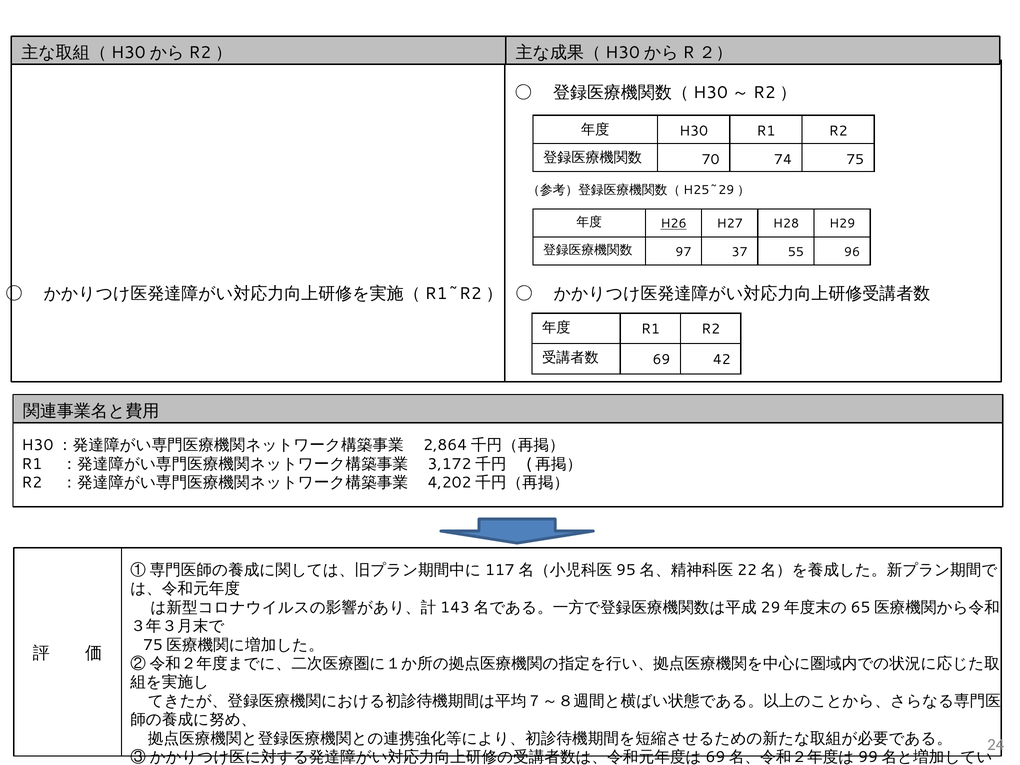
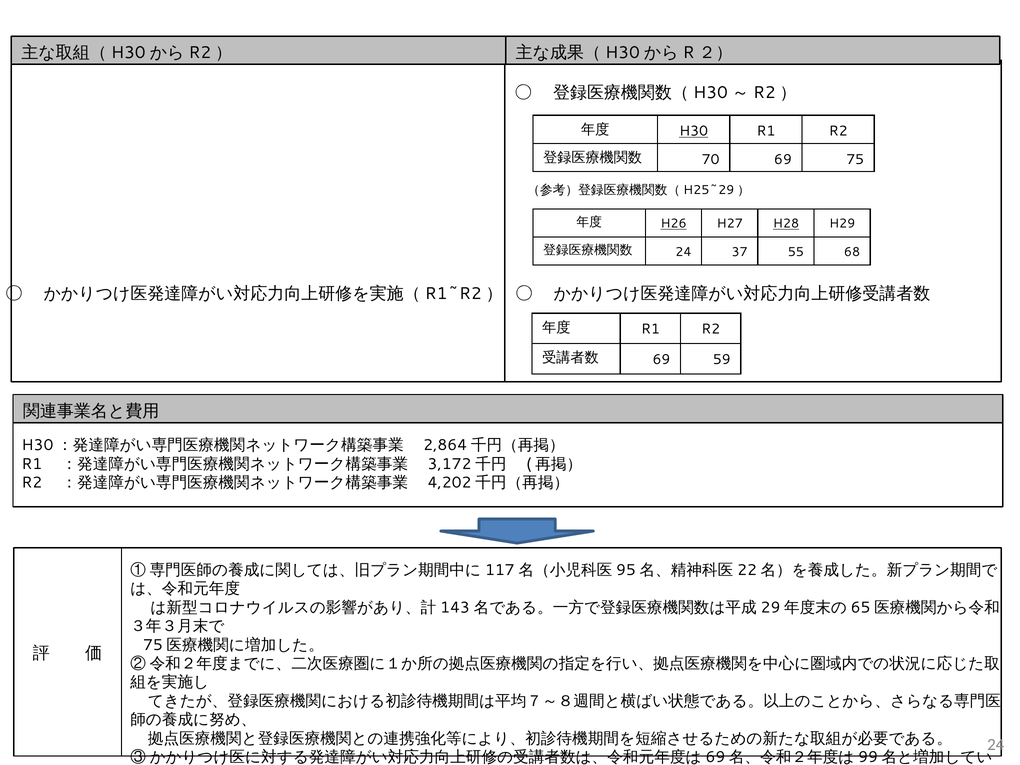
H30 underline: none -> present
70 74: 74 -> 69
H28 underline: none -> present
97 at (683, 252): 97 -> 24
96: 96 -> 68
42: 42 -> 59
